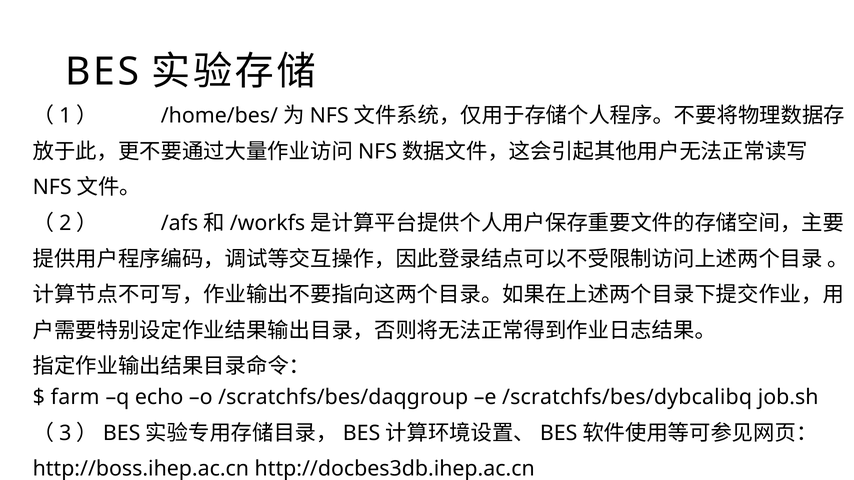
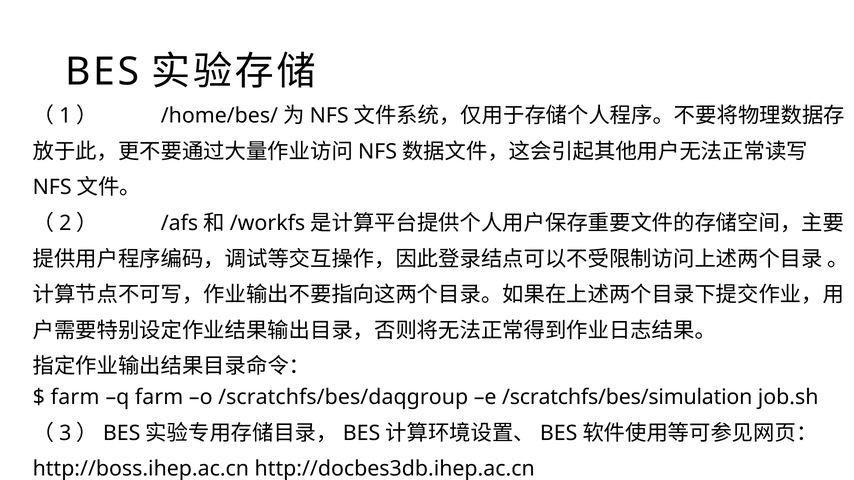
q echo: echo -> farm
/scratchfs/bes/dybcalibq: /scratchfs/bes/dybcalibq -> /scratchfs/bes/simulation
